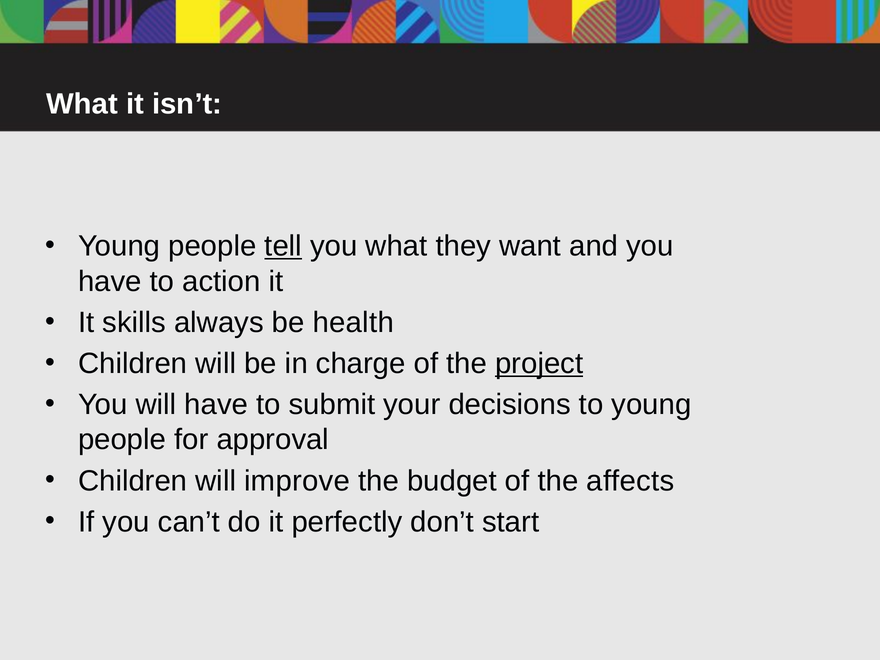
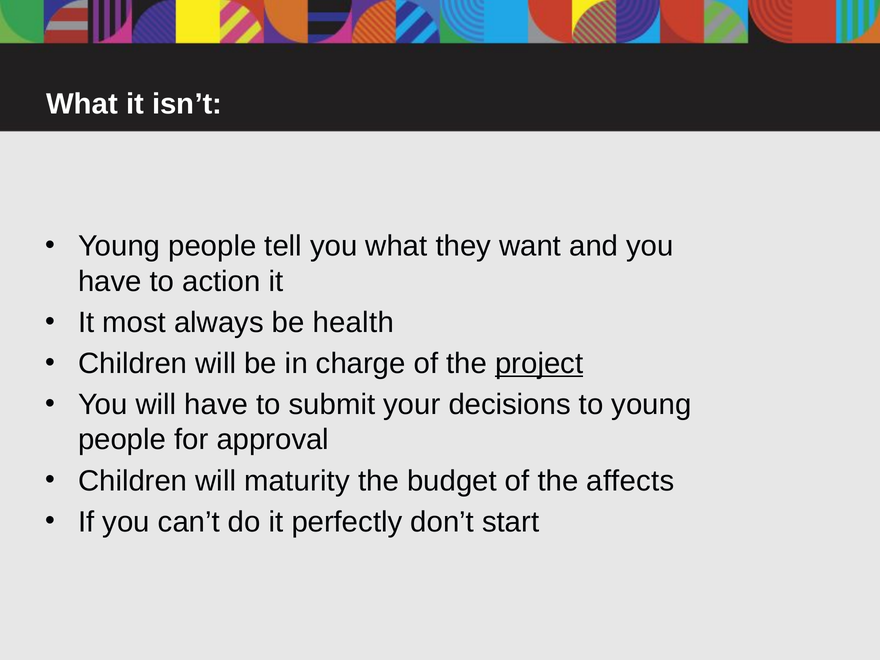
tell underline: present -> none
skills: skills -> most
improve: improve -> maturity
